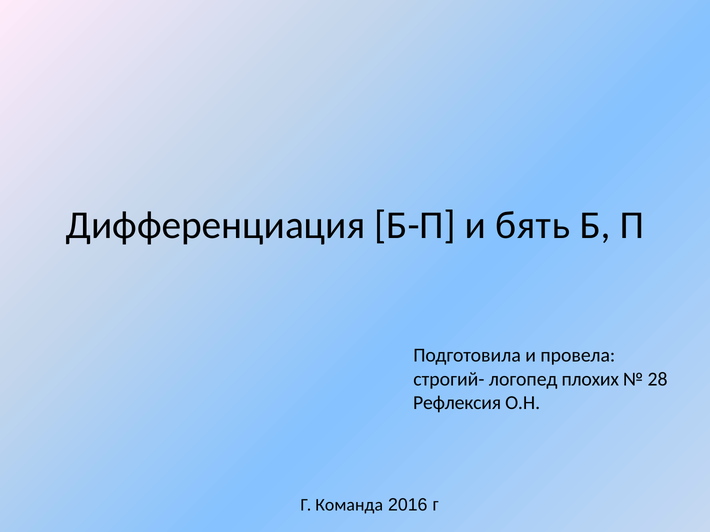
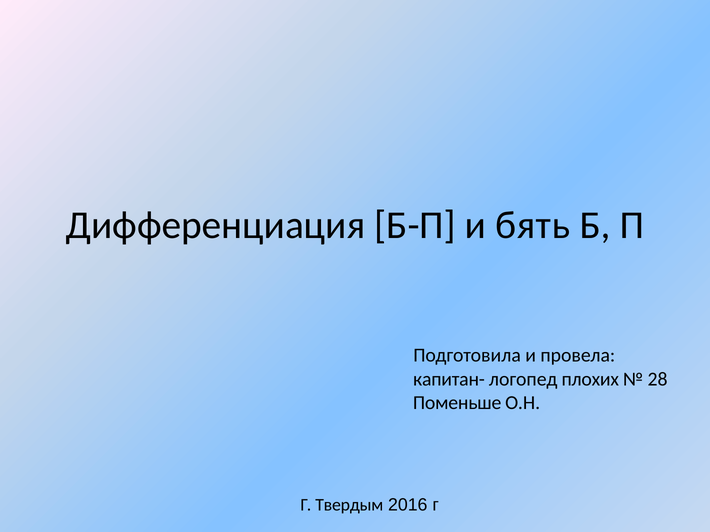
строгий-: строгий- -> капитан-
Рефлексия: Рефлексия -> Поменьше
Команда: Команда -> Твердым
